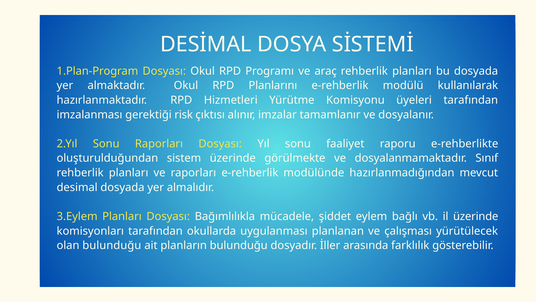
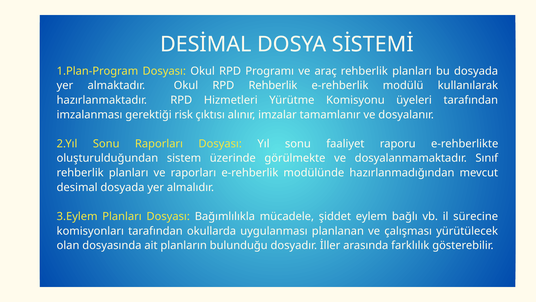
RPD Planlarını: Planlarını -> Rehberlik
il üzerinde: üzerinde -> sürecine
olan bulunduğu: bulunduğu -> dosyasında
